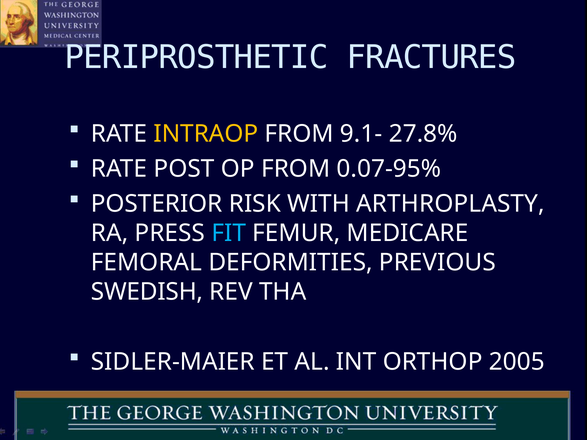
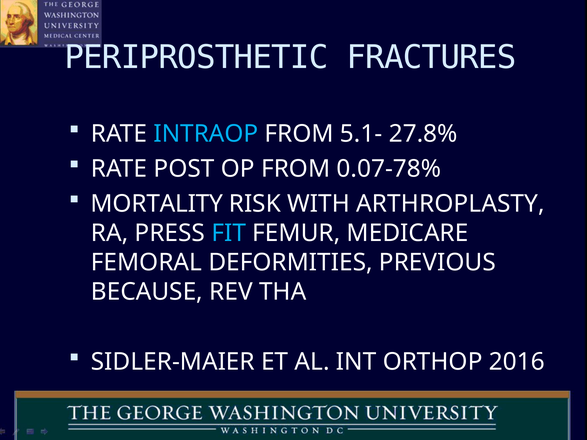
INTRAOP colour: yellow -> light blue
9.1-: 9.1- -> 5.1-
0.07-95%: 0.07-95% -> 0.07-78%
POSTERIOR: POSTERIOR -> MORTALITY
SWEDISH: SWEDISH -> BECAUSE
2005: 2005 -> 2016
